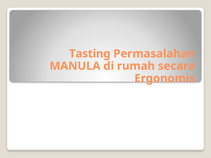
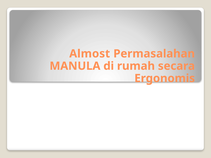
Tasting: Tasting -> Almost
